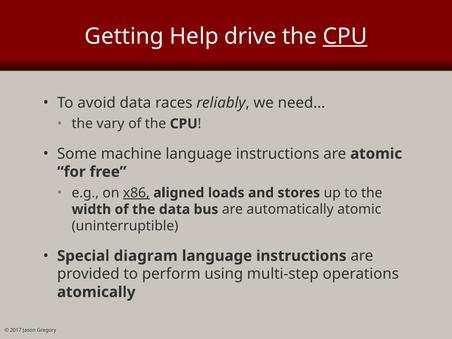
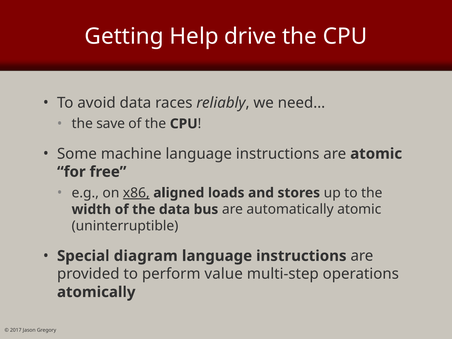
CPU at (345, 36) underline: present -> none
vary: vary -> save
using: using -> value
